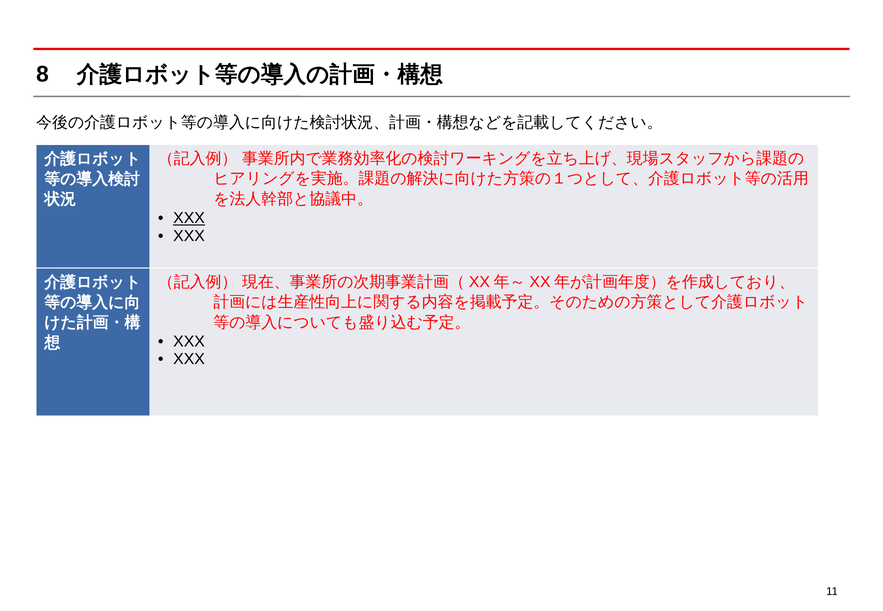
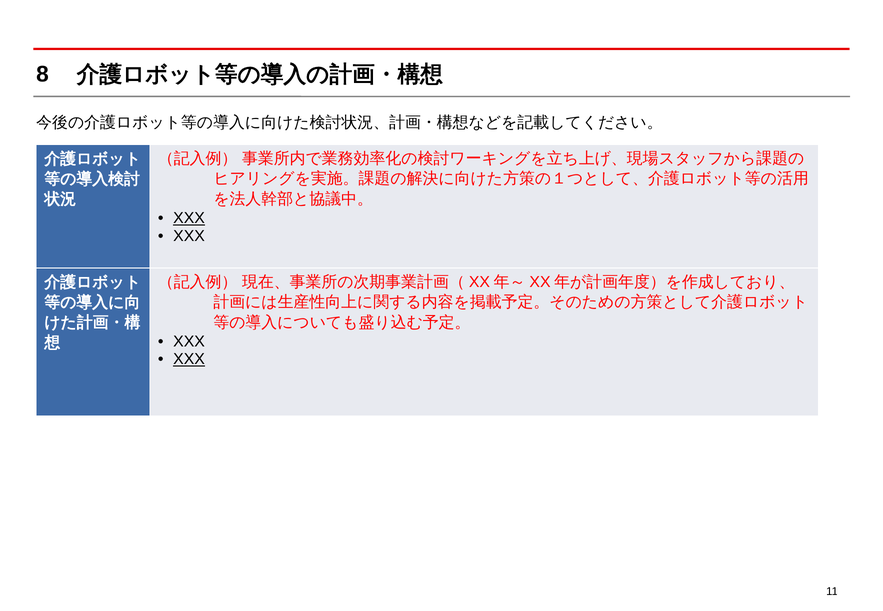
XXX at (189, 359) underline: none -> present
